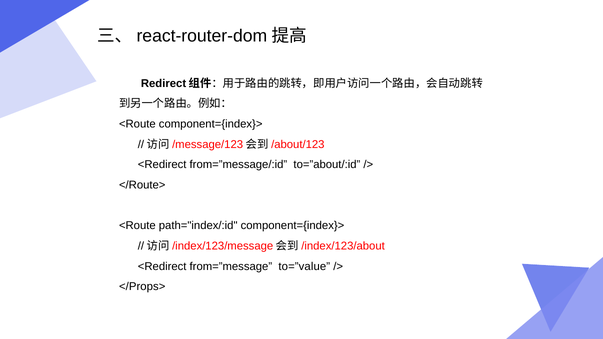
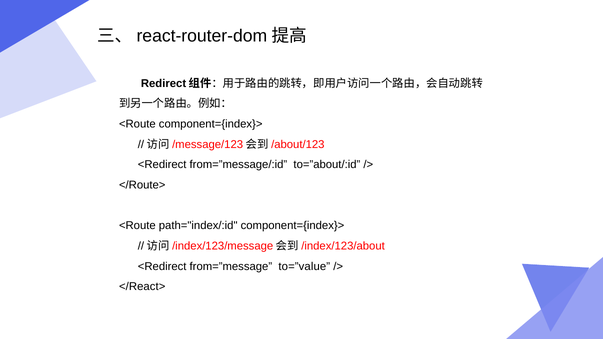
</Props>: </Props> -> </React>
